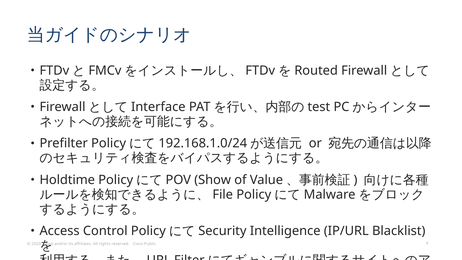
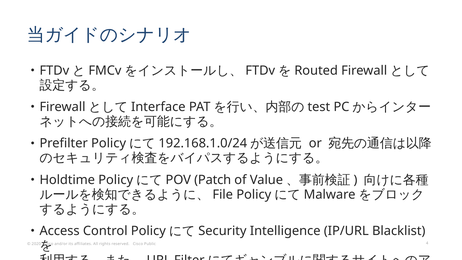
Show: Show -> Patch
